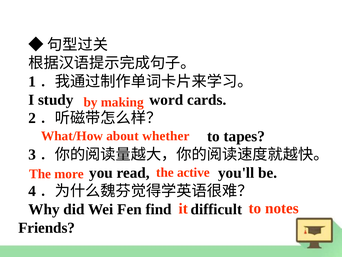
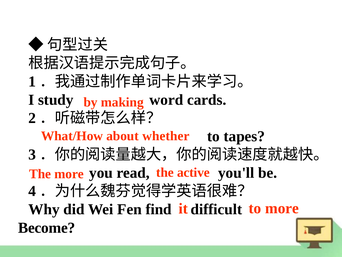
to notes: notes -> more
Friends: Friends -> Become
